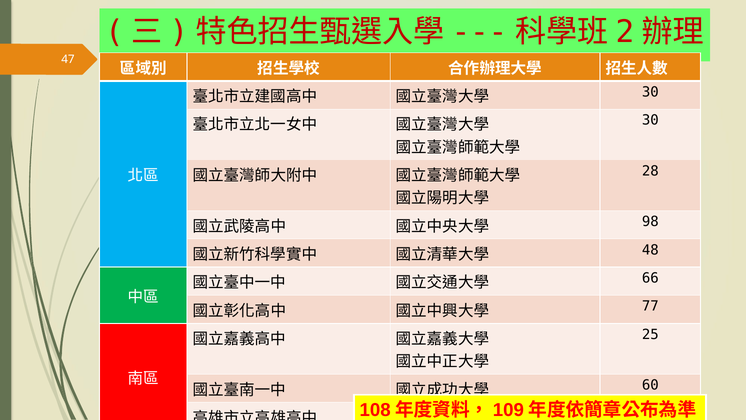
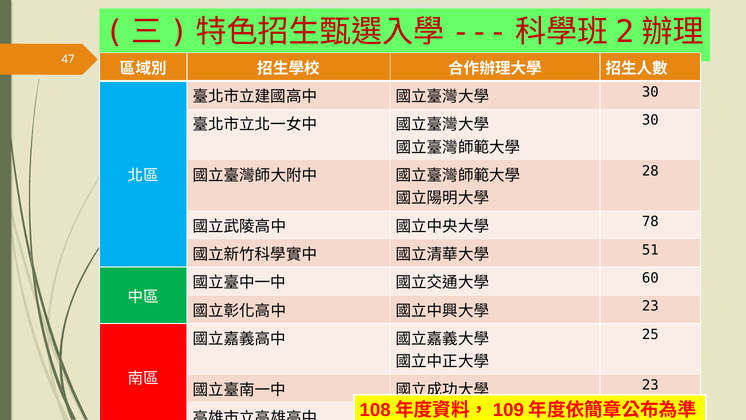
98: 98 -> 78
48: 48 -> 51
66: 66 -> 60
77 at (650, 306): 77 -> 23
60 at (650, 385): 60 -> 23
